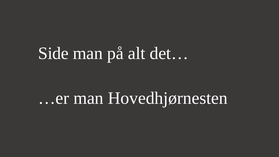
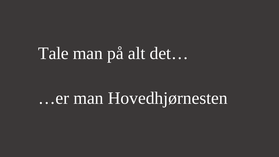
Side: Side -> Tale
